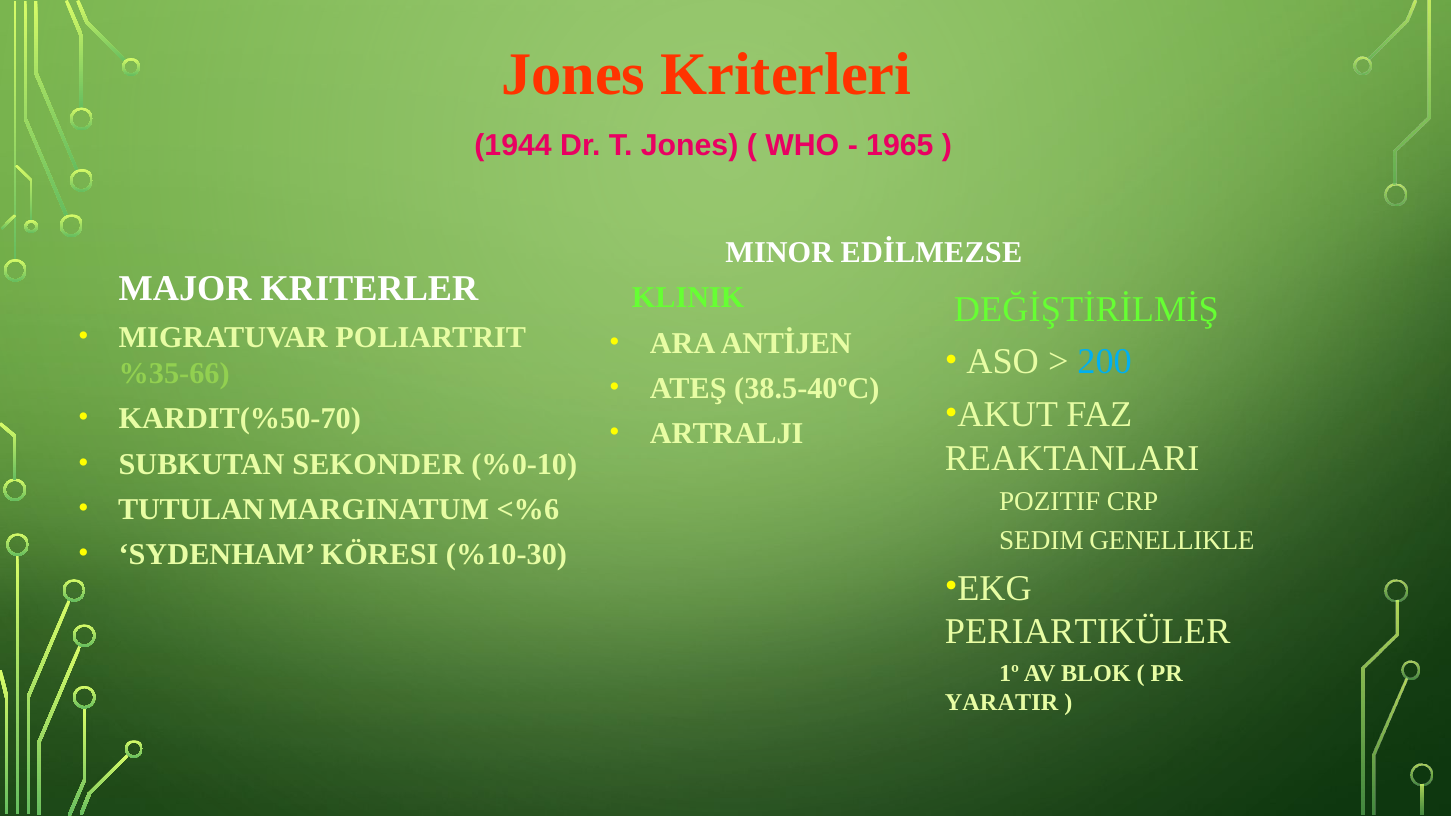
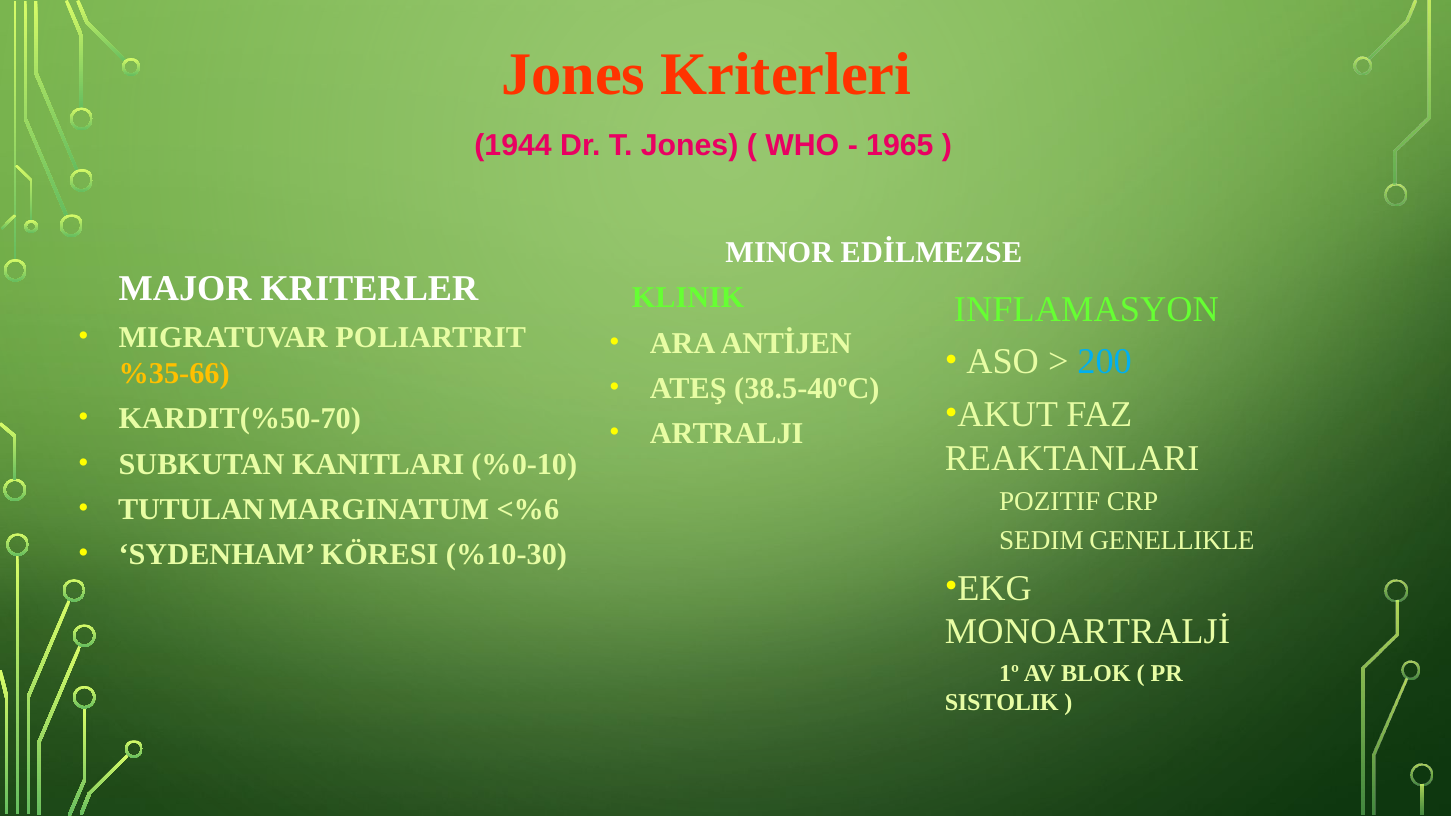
DEĞİŞTİRİLMİŞ: DEĞİŞTİRİLMİŞ -> INFLAMASYON
%35-66 colour: light green -> yellow
SEKONDER: SEKONDER -> KANITLARI
PERIARTIKÜLER: PERIARTIKÜLER -> MONOARTRALJİ
YARATIR: YARATIR -> SISTOLIK
